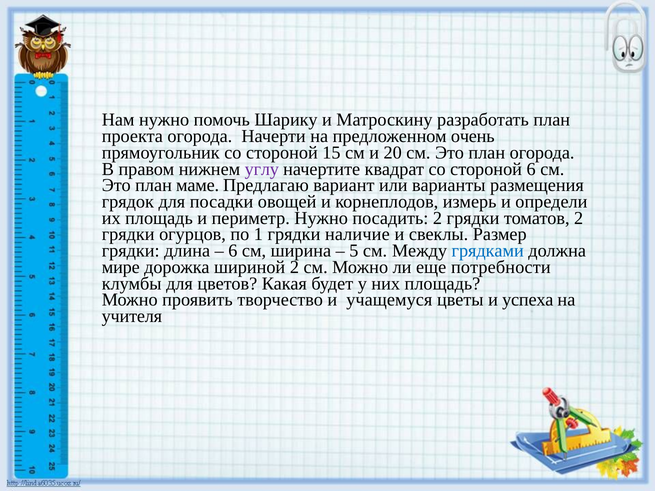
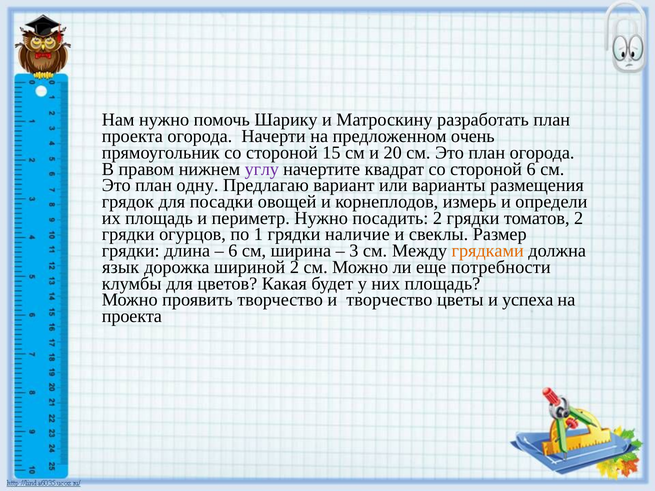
маме: маме -> одну
5: 5 -> 3
грядками colour: blue -> orange
мире: мире -> язык
и учащемуся: учащемуся -> творчество
учителя at (132, 316): учителя -> проекта
